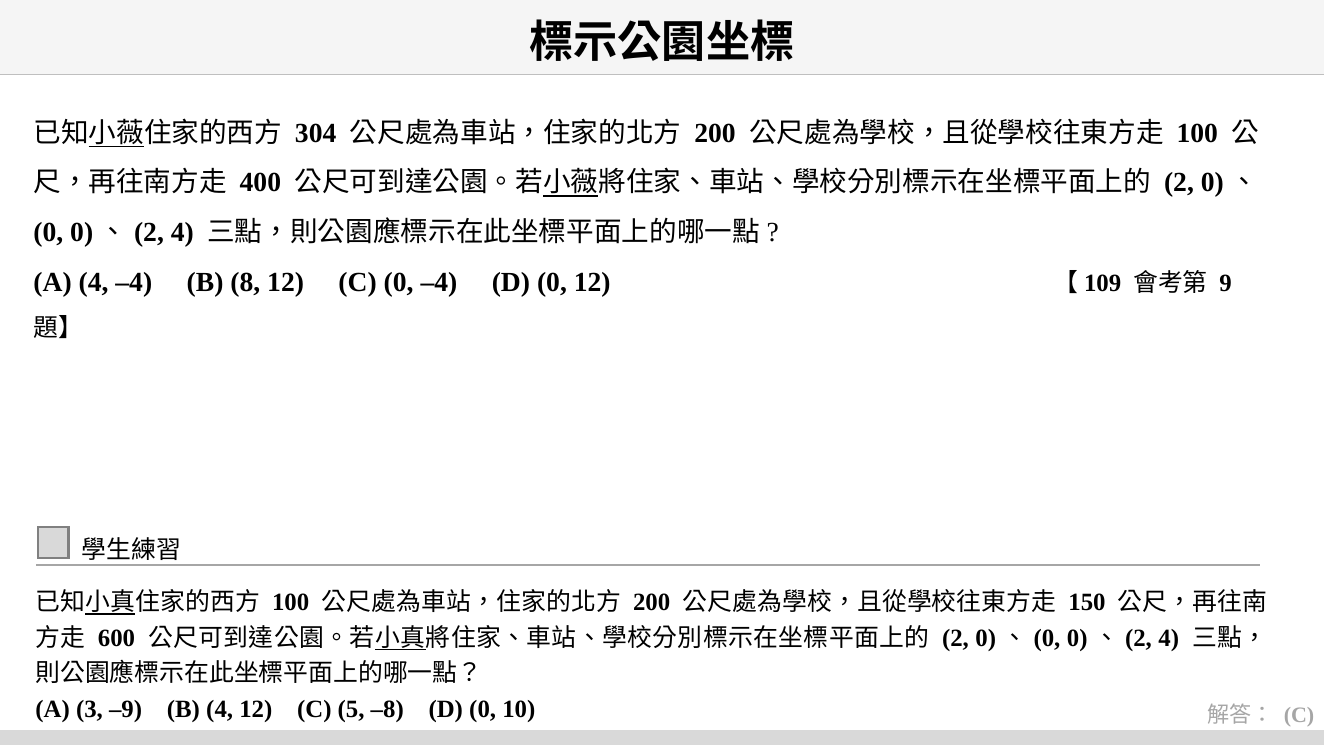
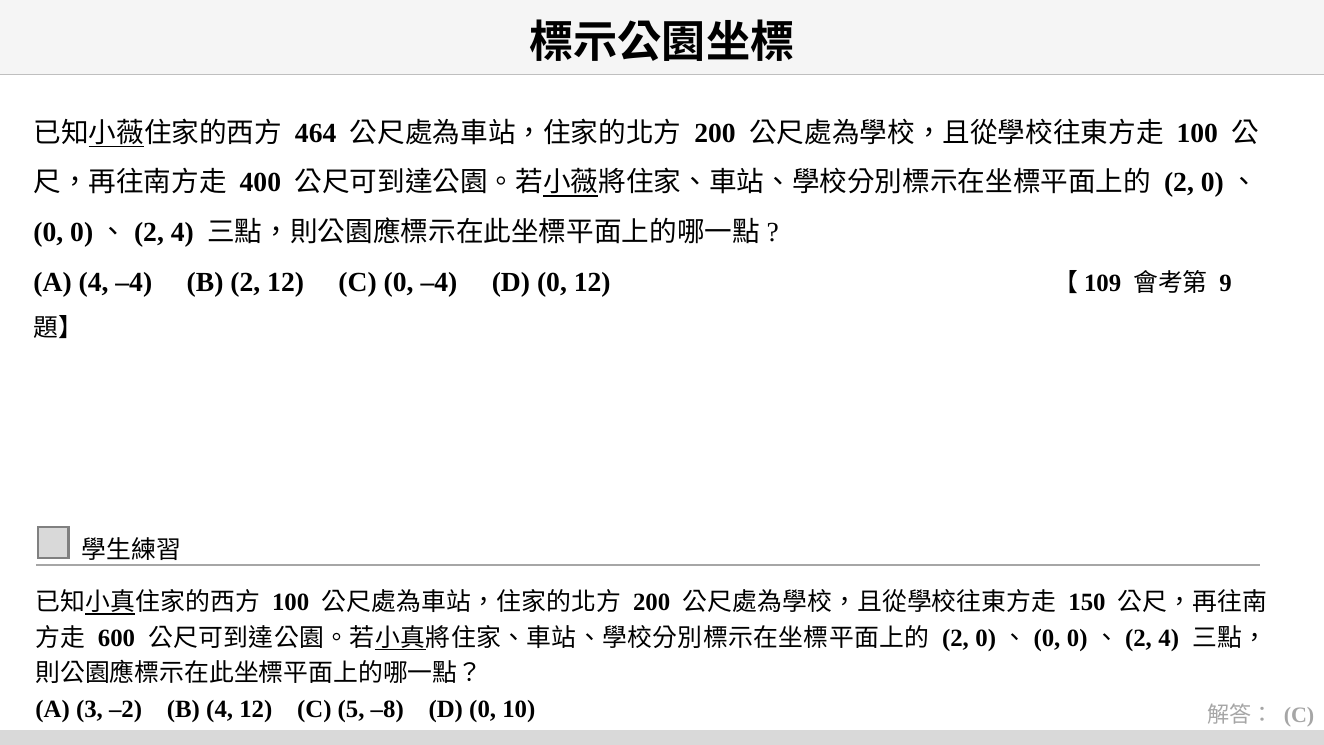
304: 304 -> 464
B 8: 8 -> 2
–9: –9 -> –2
